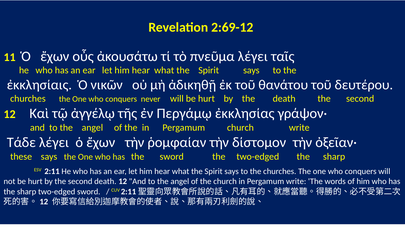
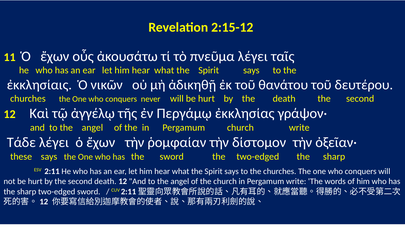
2:69-12: 2:69-12 -> 2:15-12
